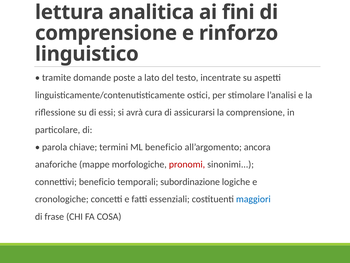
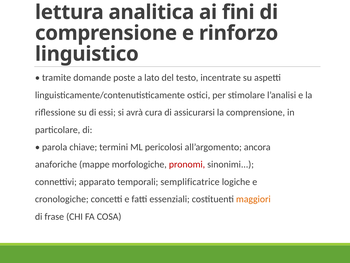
ML beneficio: beneficio -> pericolosi
connettivi beneficio: beneficio -> apparato
subordinazione: subordinazione -> semplificatrice
maggiori colour: blue -> orange
